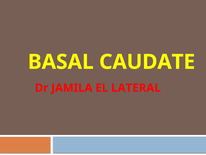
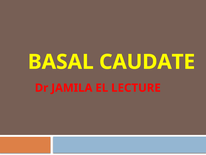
LATERAL: LATERAL -> LECTURE
